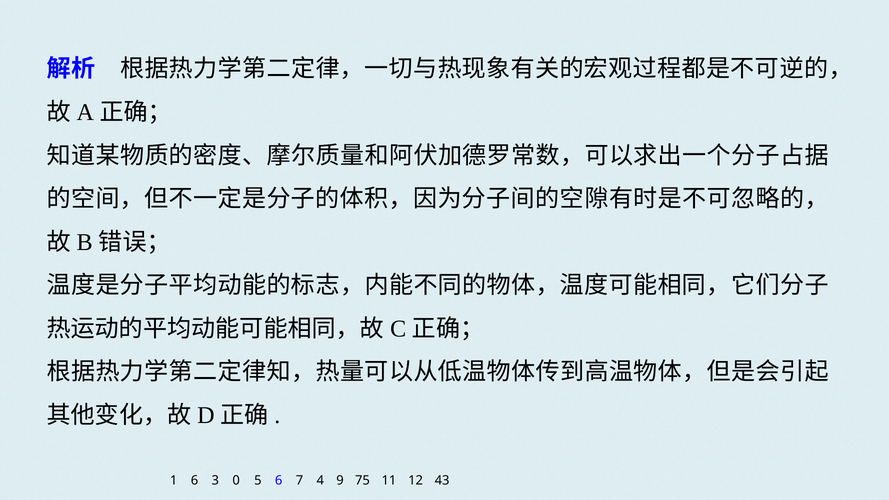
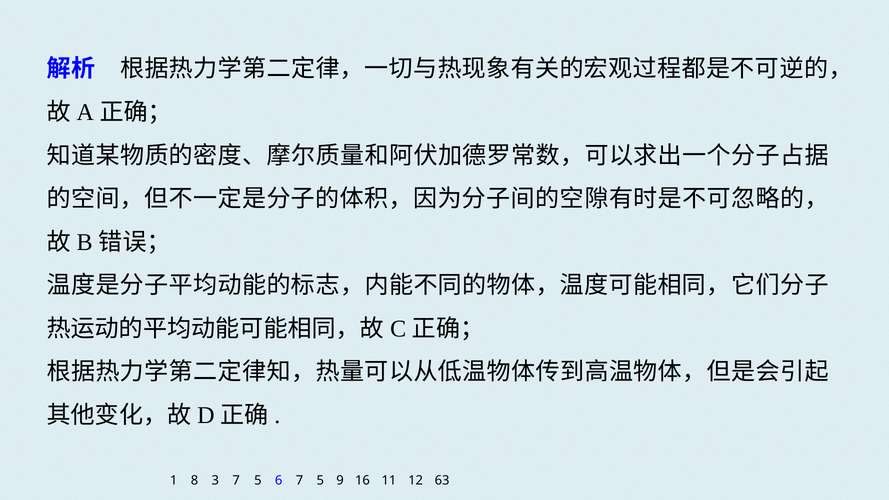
1 6: 6 -> 8
3 0: 0 -> 7
6 7 4: 4 -> 5
75: 75 -> 16
43: 43 -> 63
